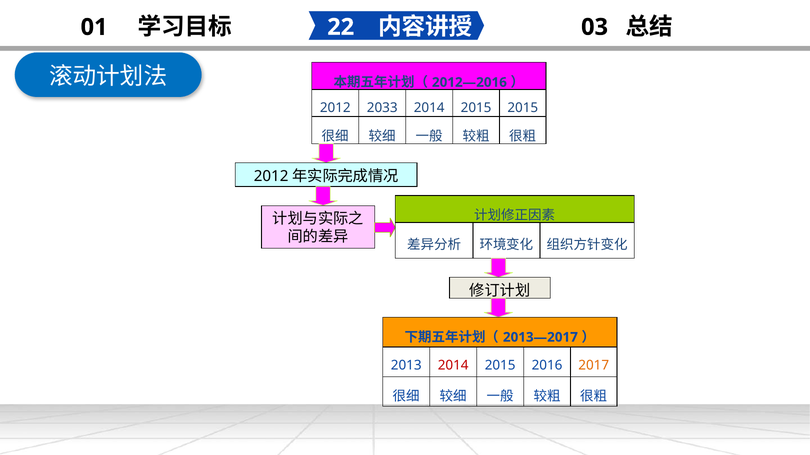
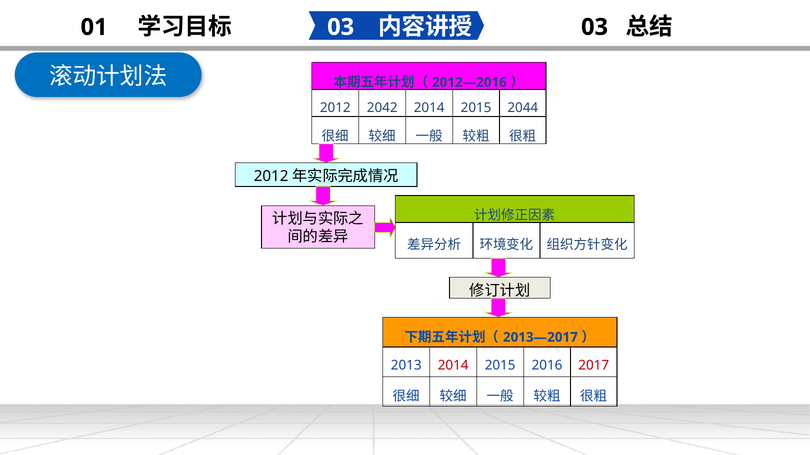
22 at (341, 27): 22 -> 03
2033: 2033 -> 2042
2015 at (523, 108): 2015 -> 2044
2017 colour: orange -> red
